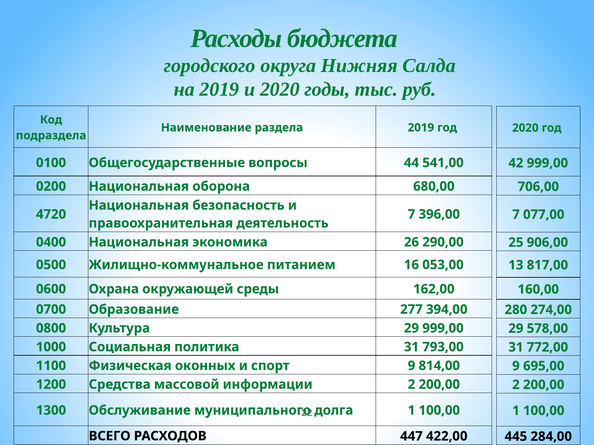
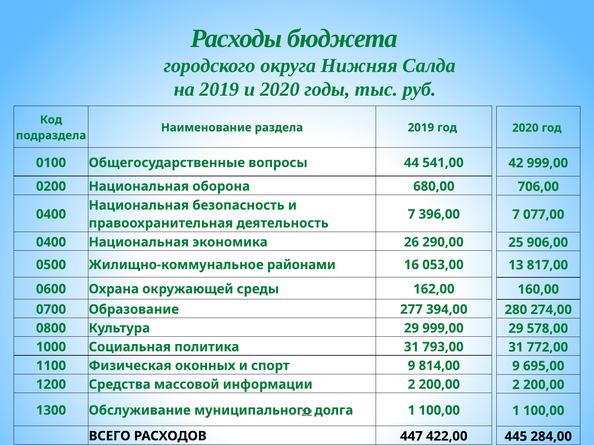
4720 at (51, 214): 4720 -> 0400
питанием: питанием -> районами
